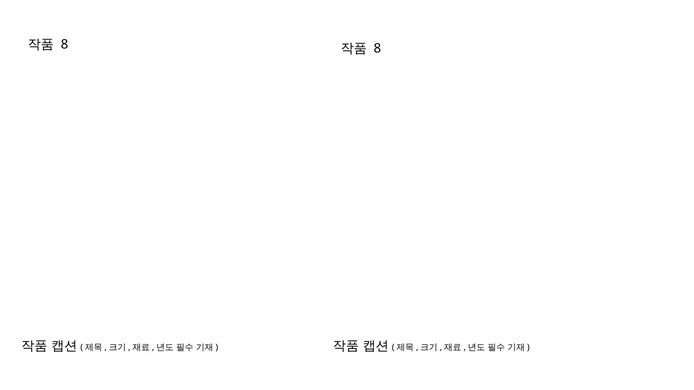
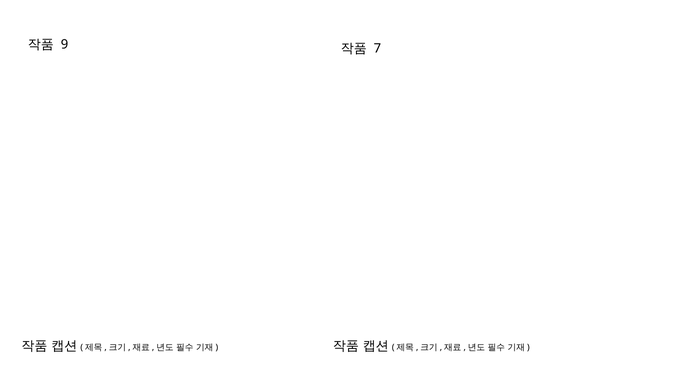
8 at (65, 45): 8 -> 9
8 at (377, 49): 8 -> 7
